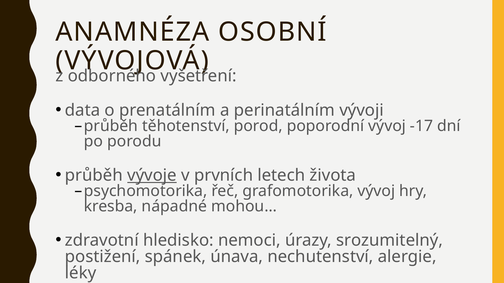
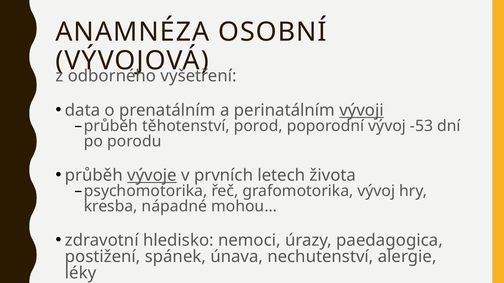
vývoji underline: none -> present
-17: -17 -> -53
srozumitelný: srozumitelný -> paedagogica
